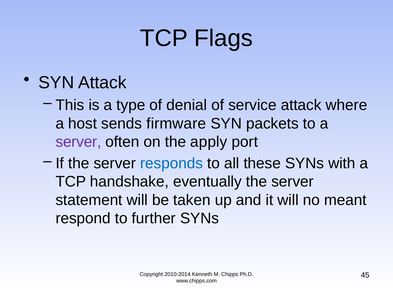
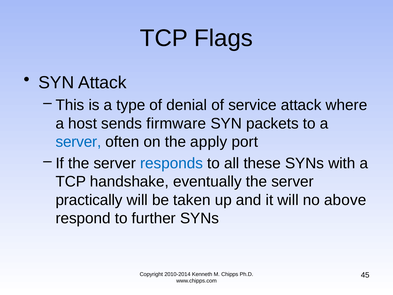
server at (78, 142) colour: purple -> blue
statement: statement -> practically
meant: meant -> above
